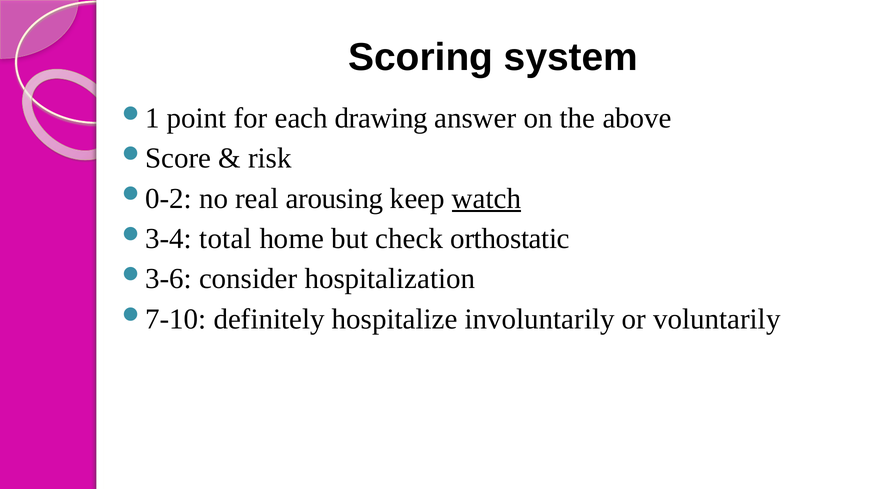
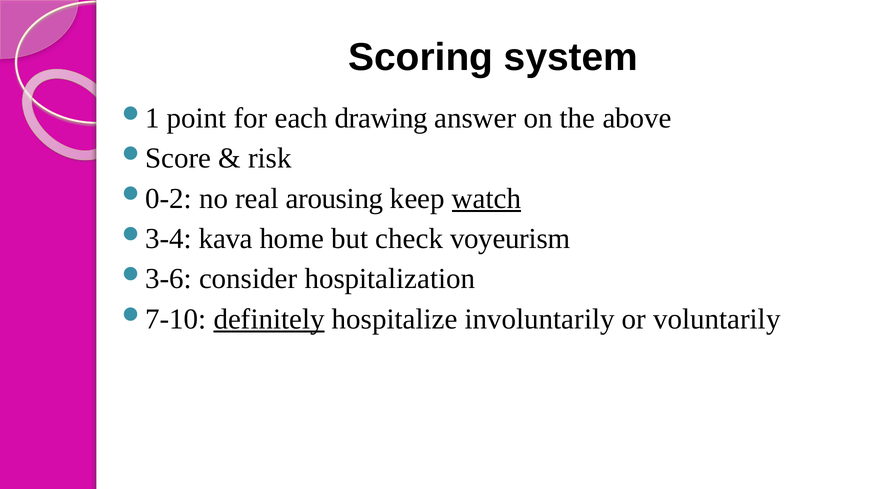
total: total -> kava
orthostatic: orthostatic -> voyeurism
definitely underline: none -> present
